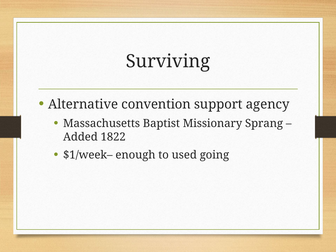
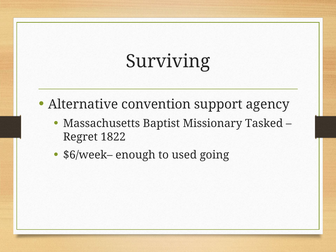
Sprang: Sprang -> Tasked
Added: Added -> Regret
$1/week–: $1/week– -> $6/week–
